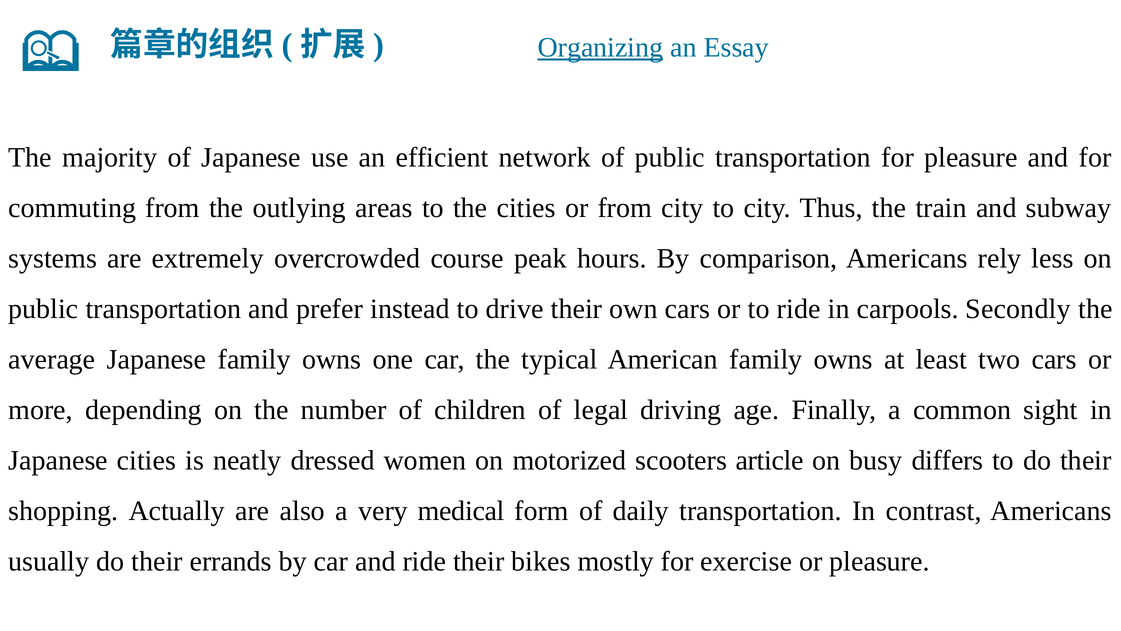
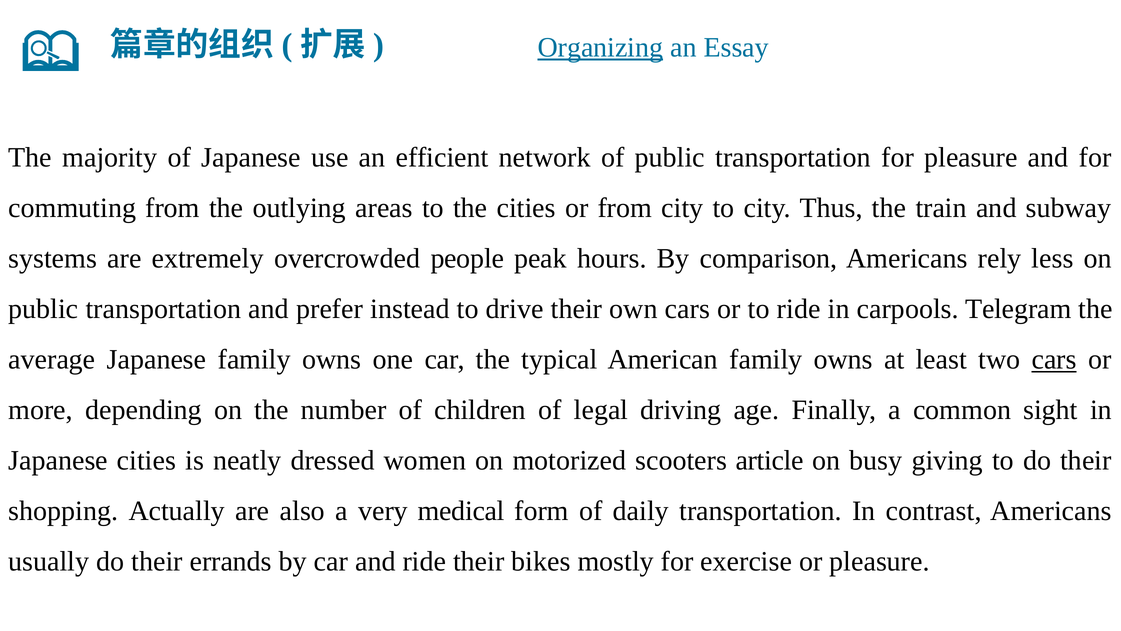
course: course -> people
Secondly: Secondly -> Telegram
cars at (1054, 359) underline: none -> present
differs: differs -> giving
